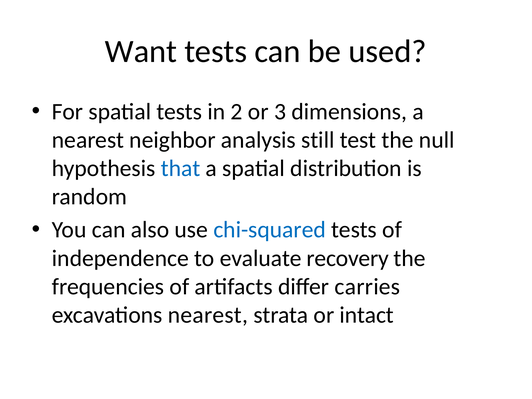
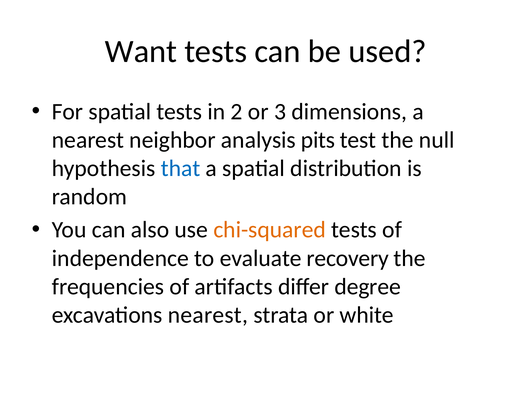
still: still -> pits
chi-squared colour: blue -> orange
carries: carries -> degree
intact: intact -> white
